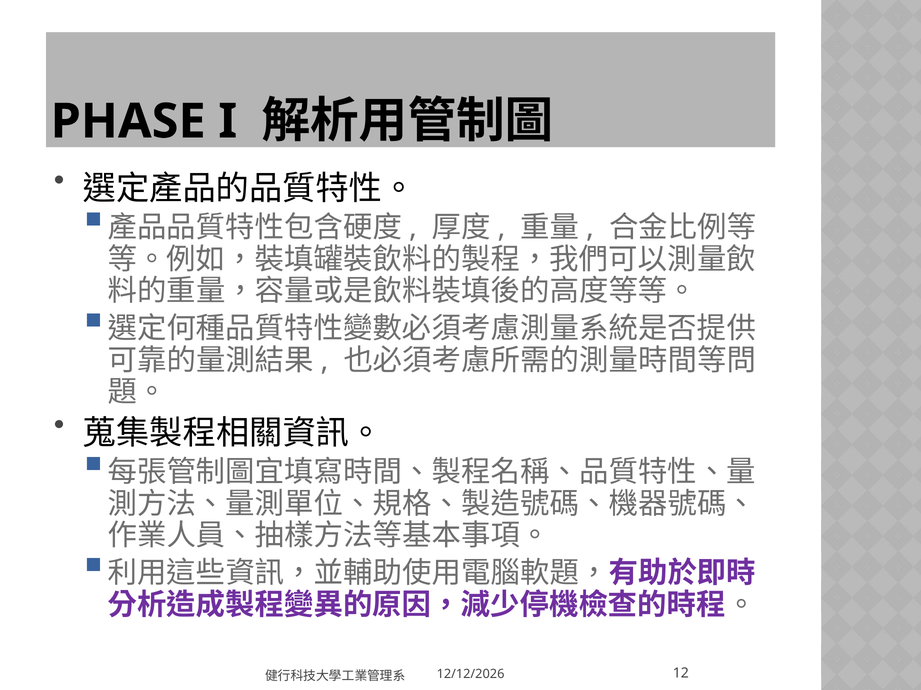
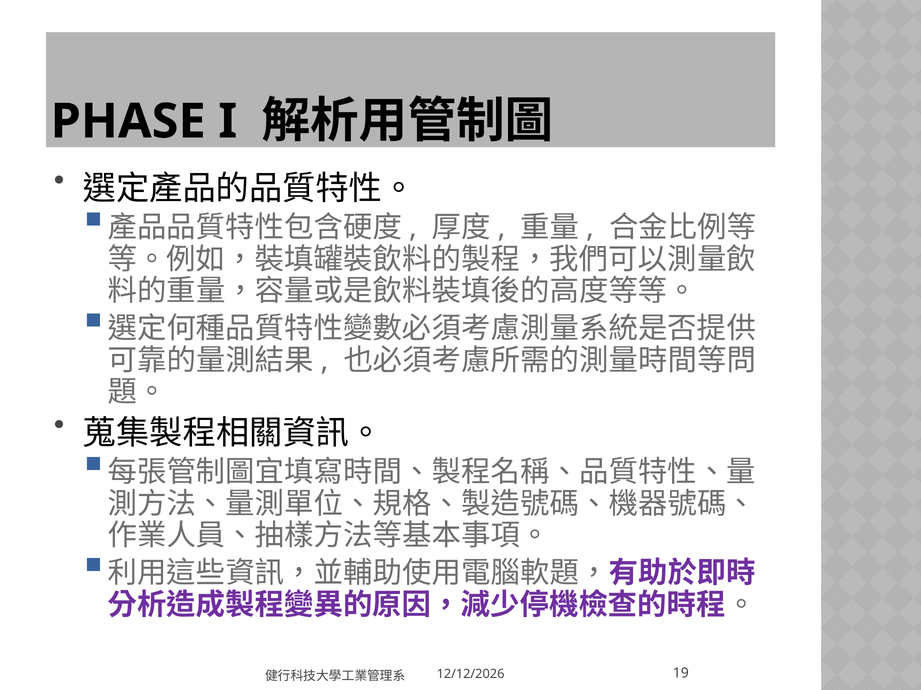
12: 12 -> 19
